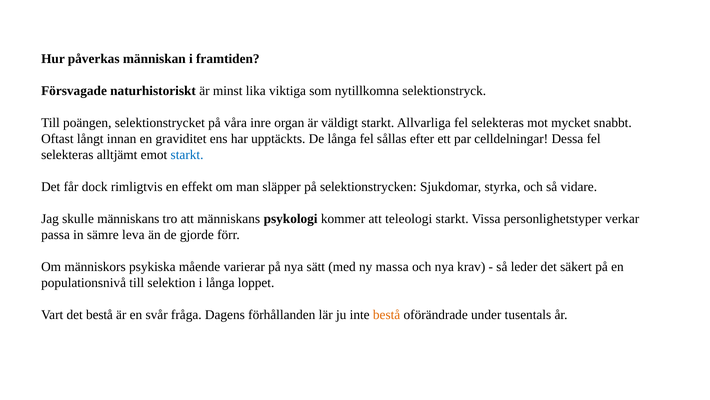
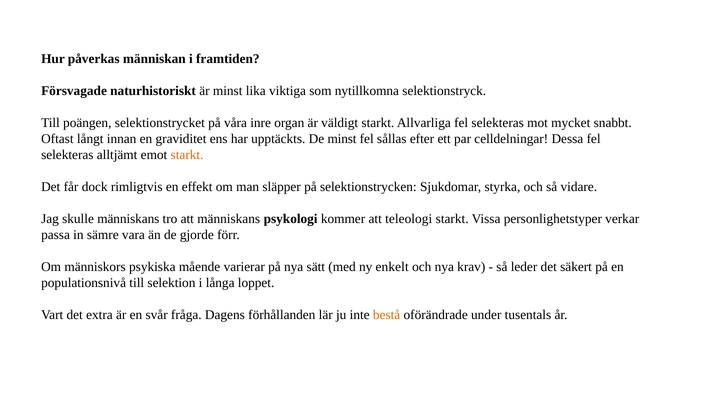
De långa: långa -> minst
starkt at (187, 155) colour: blue -> orange
leva: leva -> vara
massa: massa -> enkelt
det bestå: bestå -> extra
